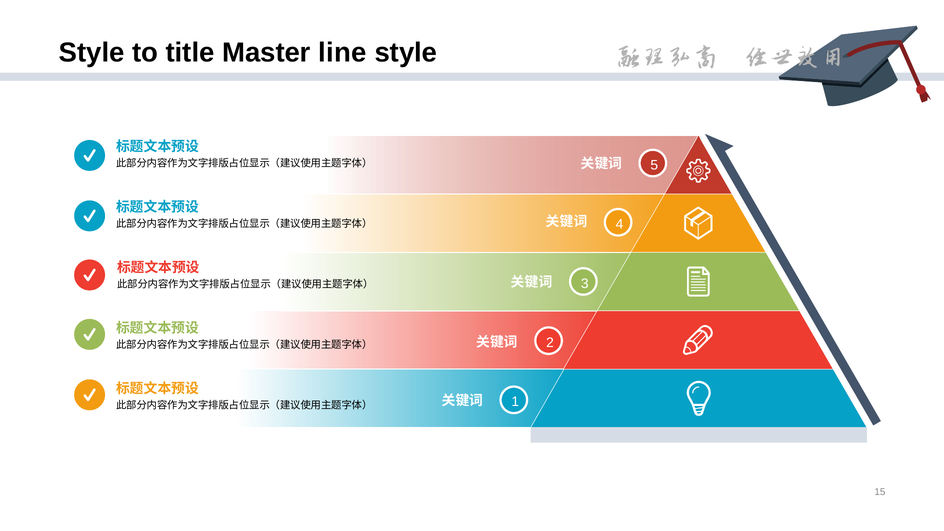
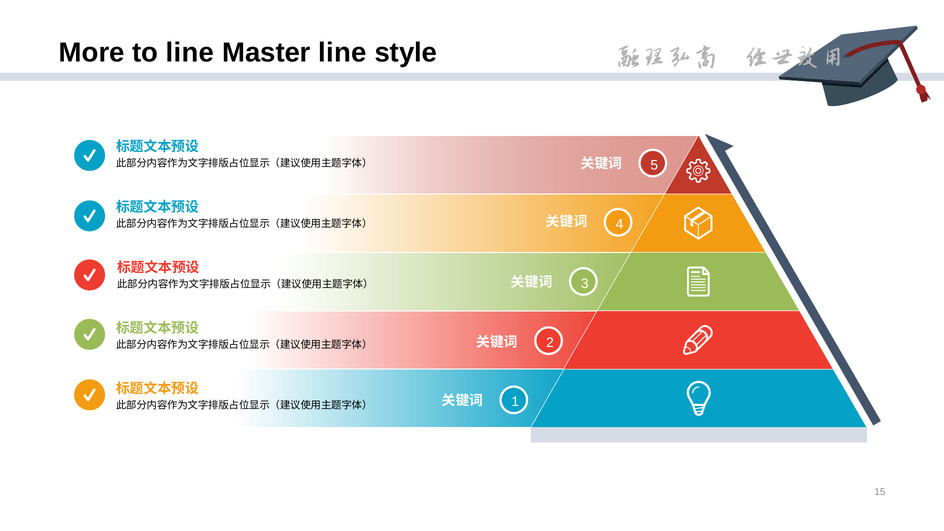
Style at (92, 53): Style -> More
to title: title -> line
